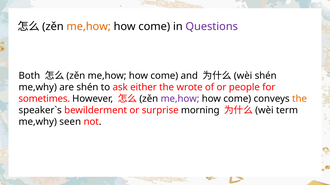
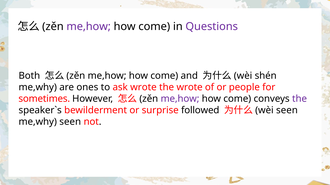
me,how at (89, 27) colour: orange -> purple
are shén: shén -> ones
ask either: either -> wrote
the at (300, 99) colour: orange -> purple
morning: morning -> followed
term at (287, 111): term -> seen
